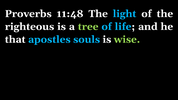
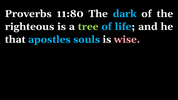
11:48: 11:48 -> 11:80
light: light -> dark
wise colour: light green -> pink
